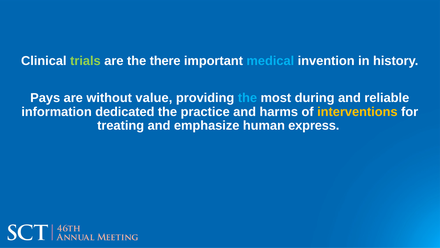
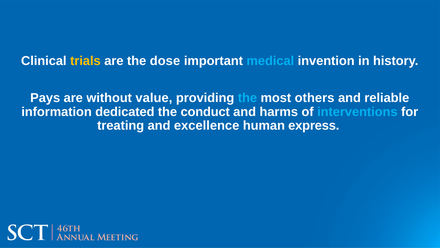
trials colour: light green -> yellow
there: there -> dose
during: during -> others
practice: practice -> conduct
interventions colour: yellow -> light blue
emphasize: emphasize -> excellence
